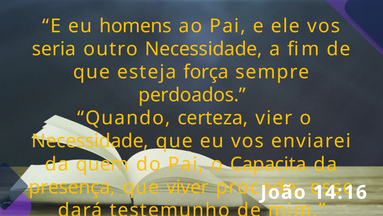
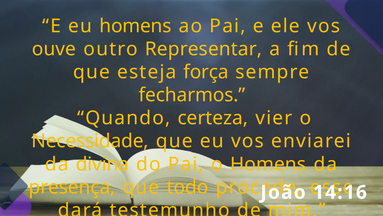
seria: seria -> ouve
outro Necessidade: Necessidade -> Representar
perdoados: perdoados -> fecharmos
quem: quem -> divina
o Capacita: Capacita -> Homens
viver: viver -> todo
